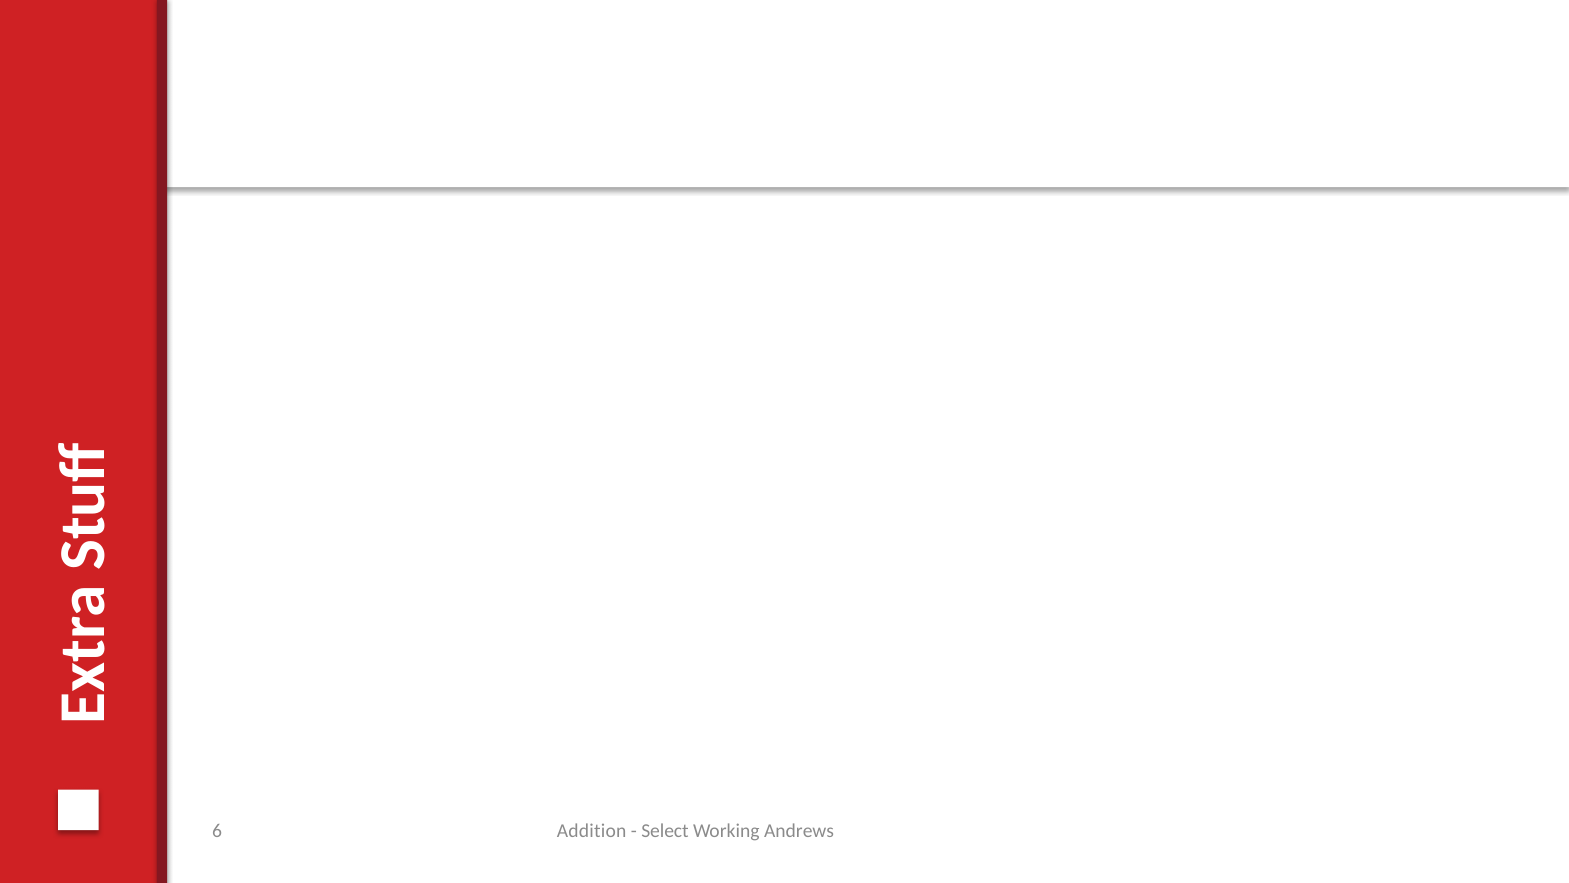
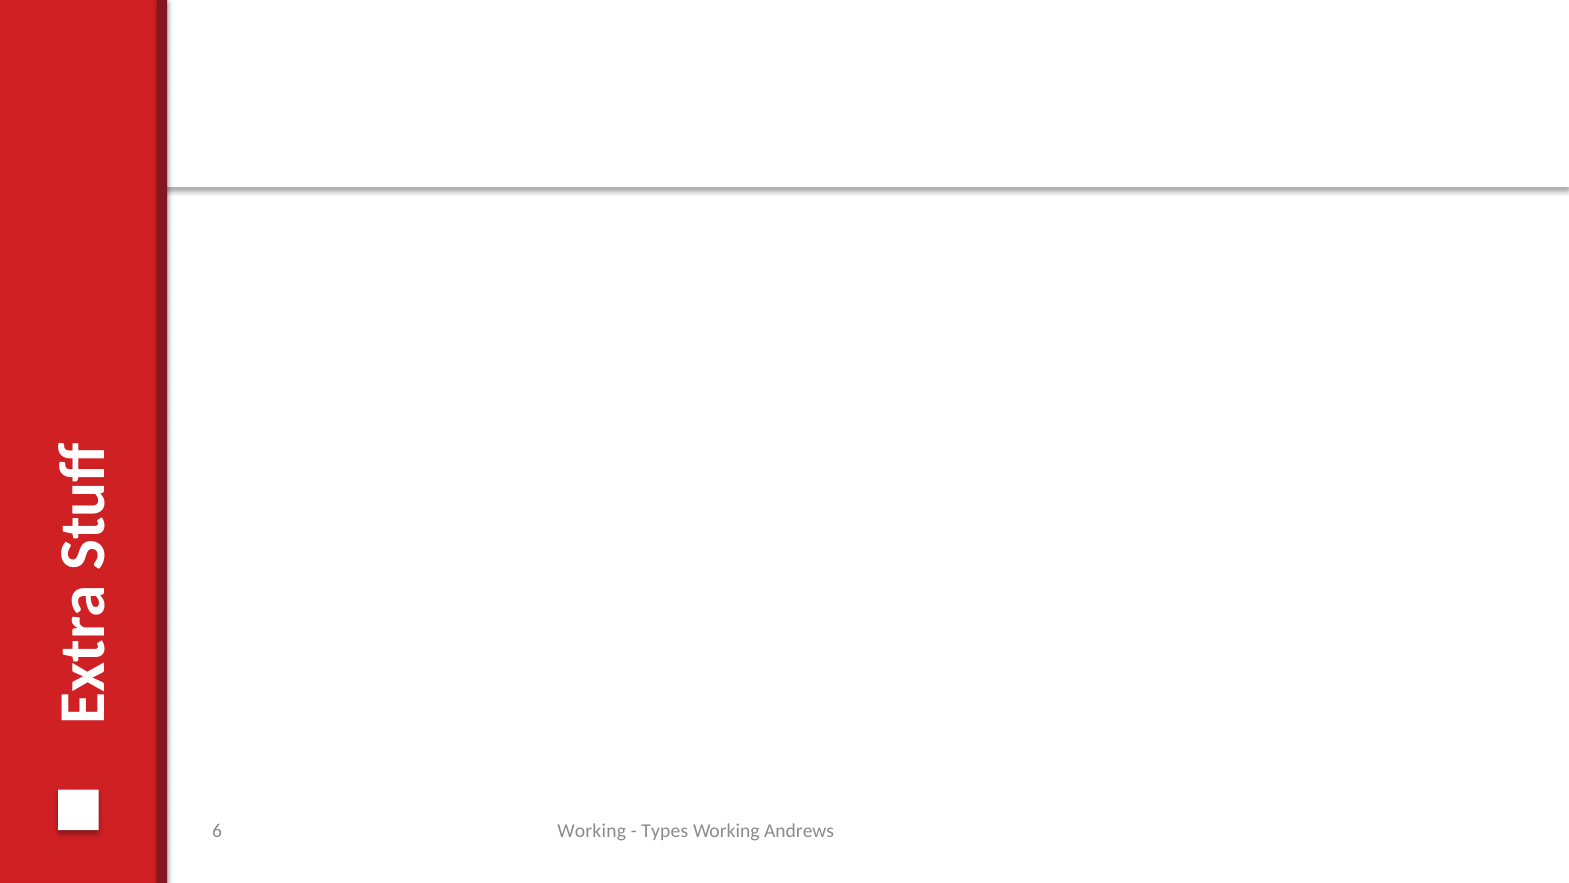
Addition at (592, 831): Addition -> Working
Select: Select -> Types
